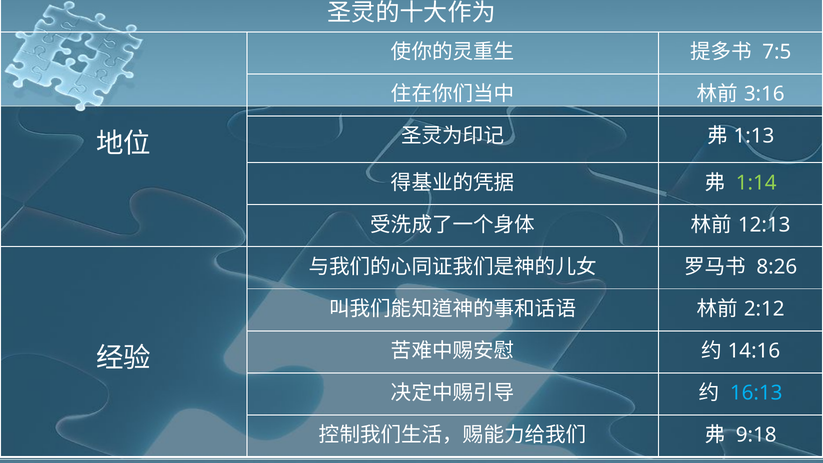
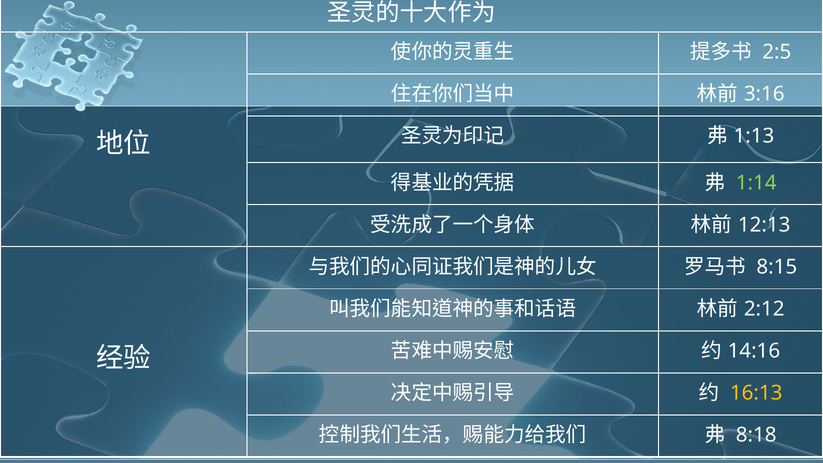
7:5: 7:5 -> 2:5
8:26: 8:26 -> 8:15
16:13 colour: light blue -> yellow
9:18: 9:18 -> 8:18
